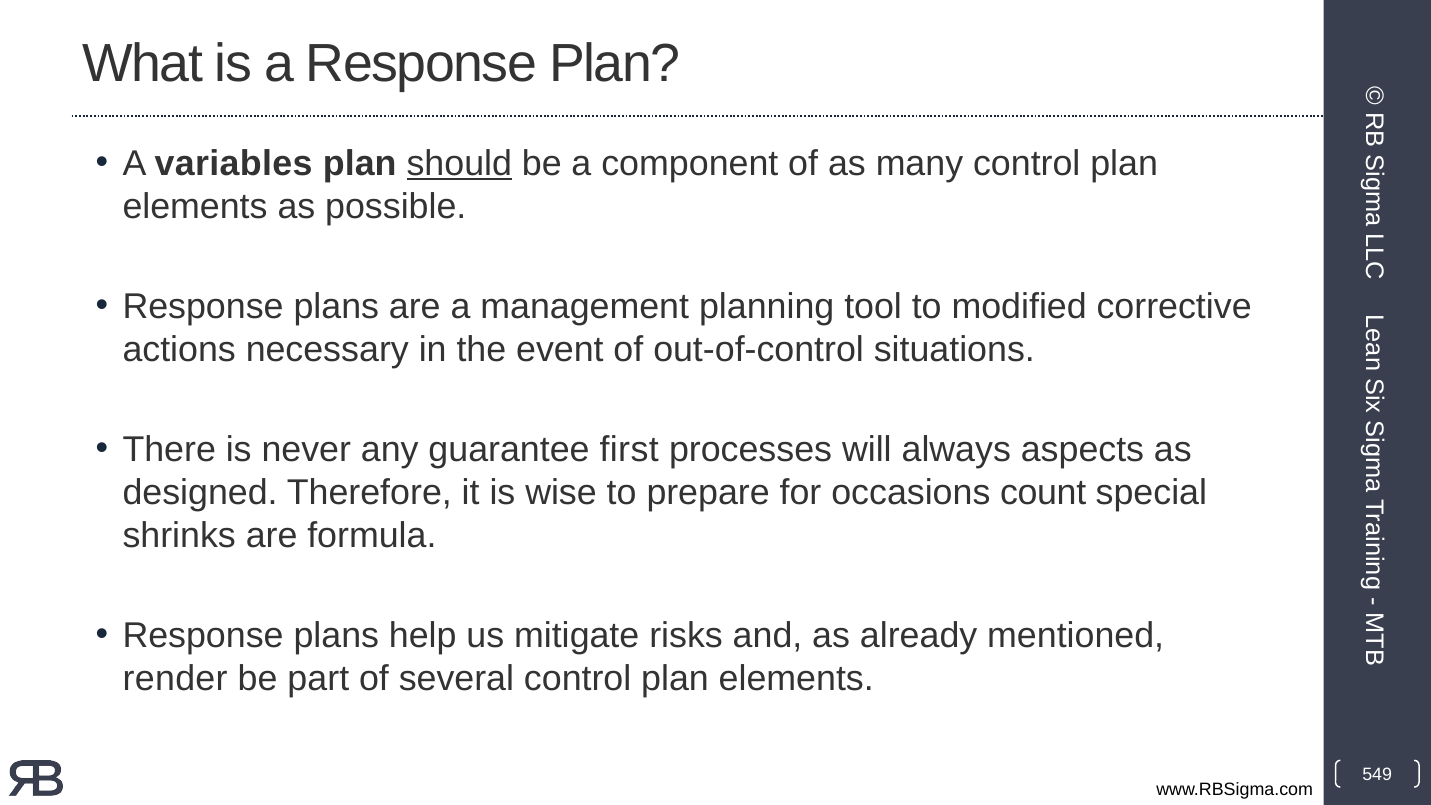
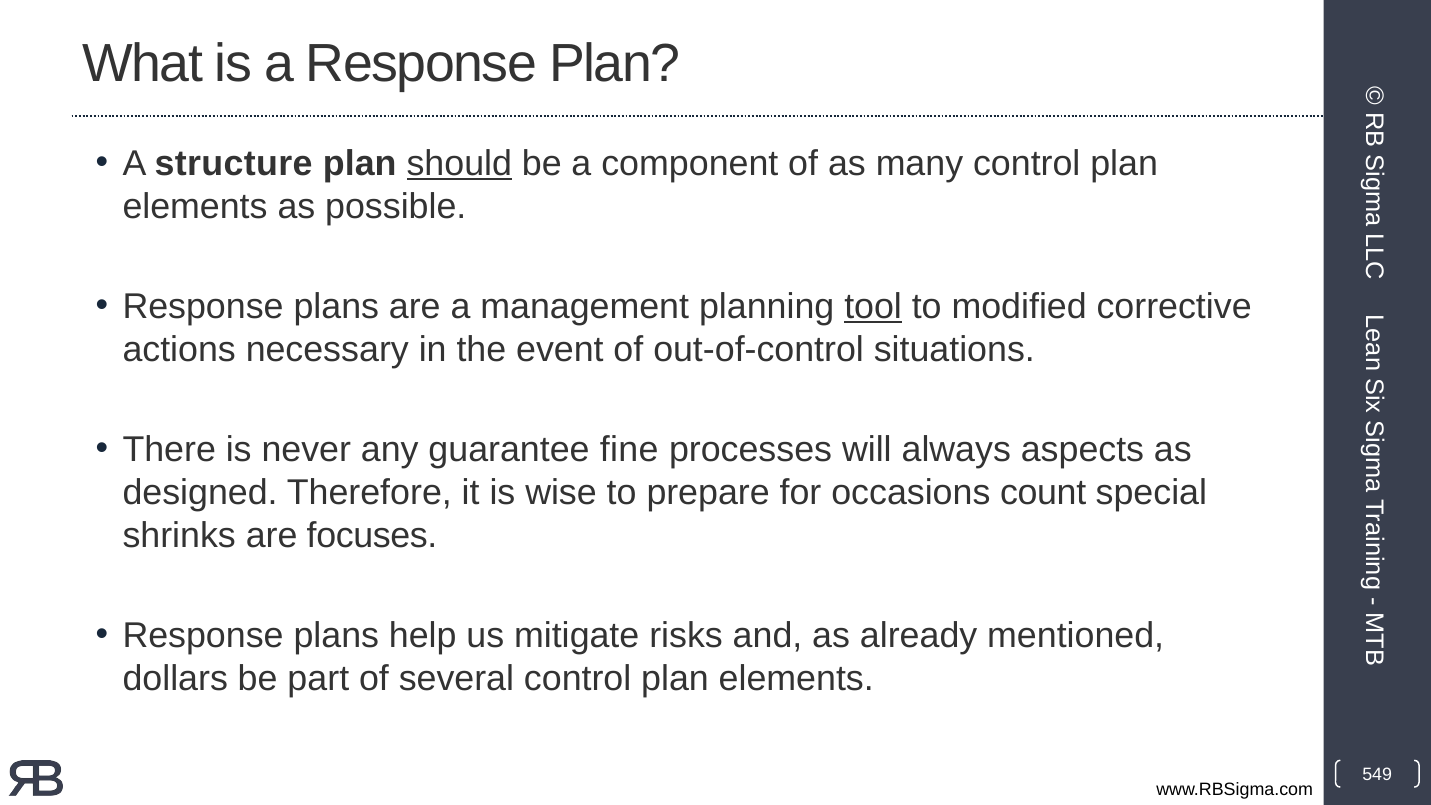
variables: variables -> structure
tool underline: none -> present
first: first -> fine
formula: formula -> focuses
render: render -> dollars
